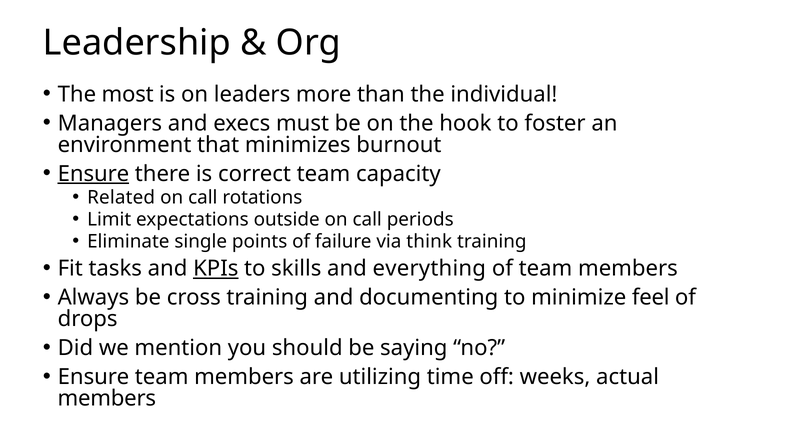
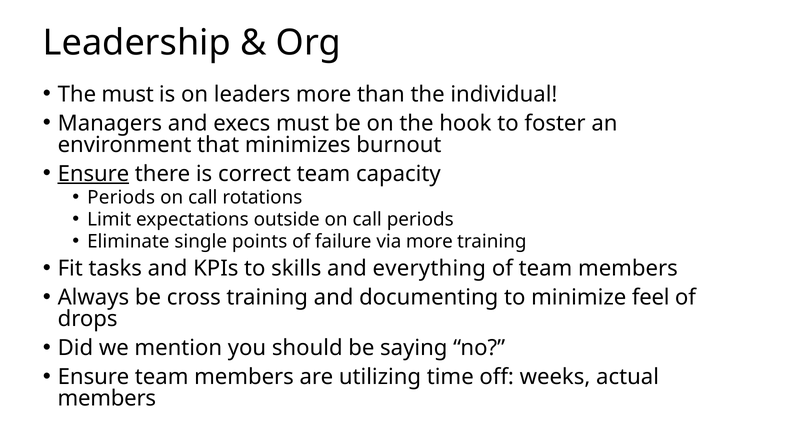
The most: most -> must
Related at (121, 197): Related -> Periods
via think: think -> more
KPIs underline: present -> none
